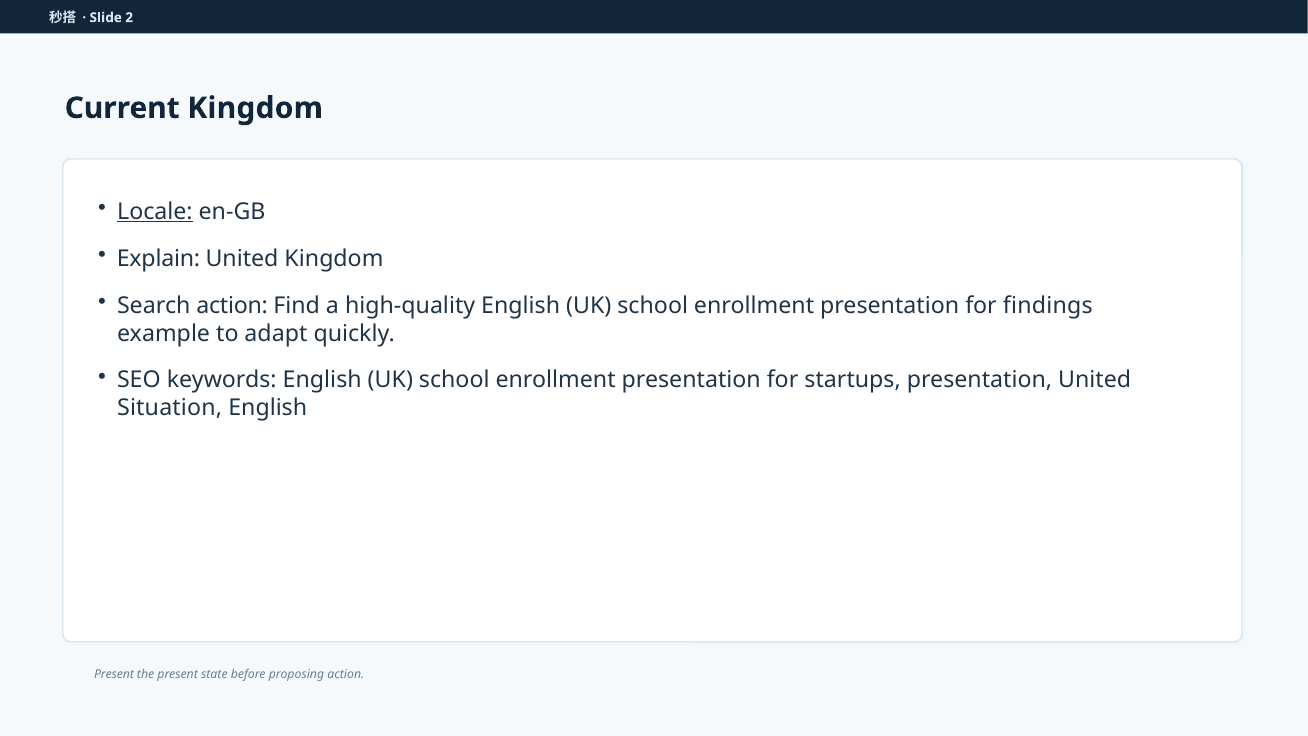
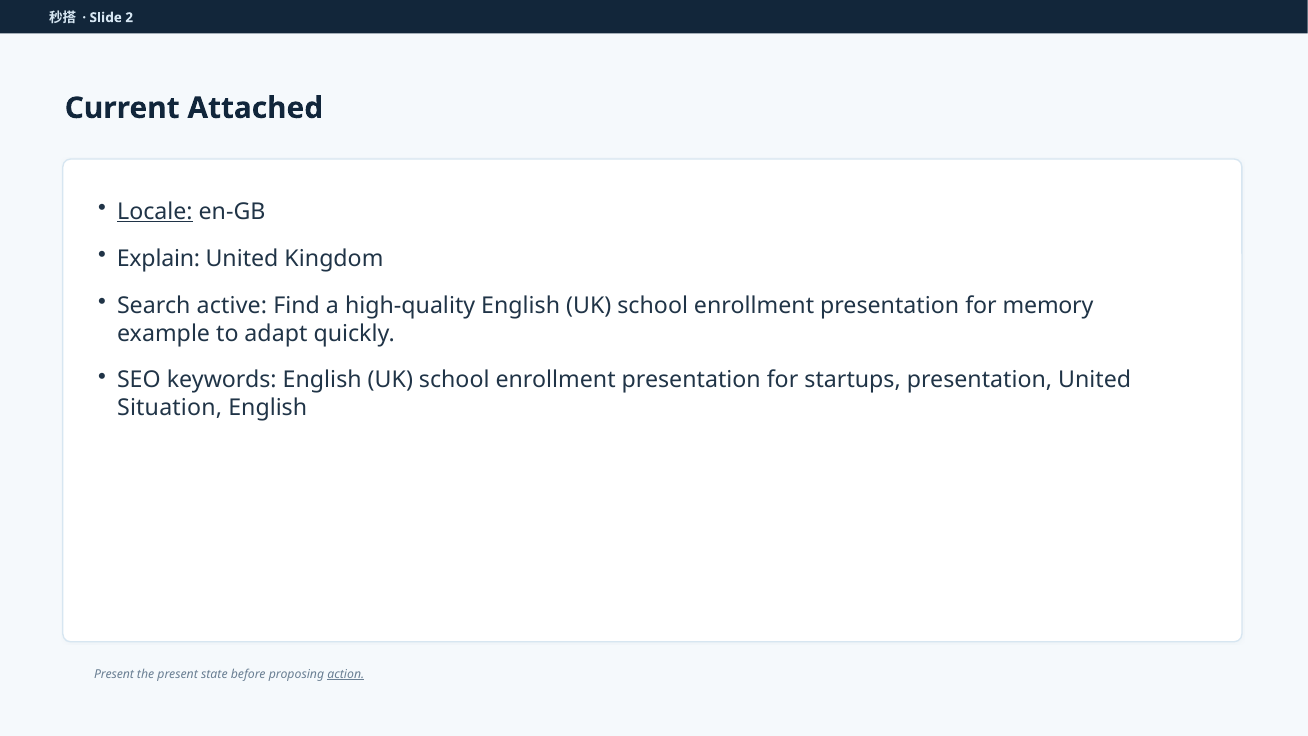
Current Kingdom: Kingdom -> Attached
Search action: action -> active
findings: findings -> memory
action at (346, 674) underline: none -> present
